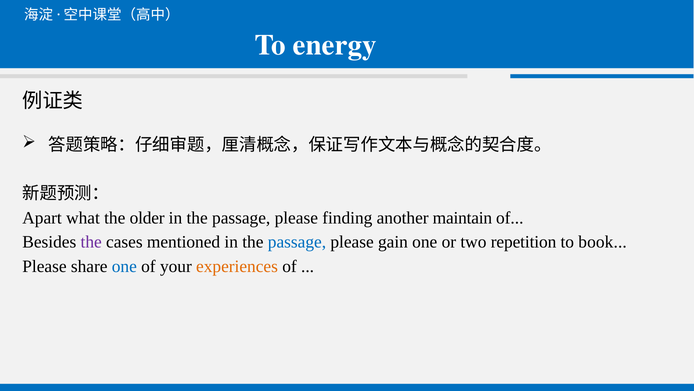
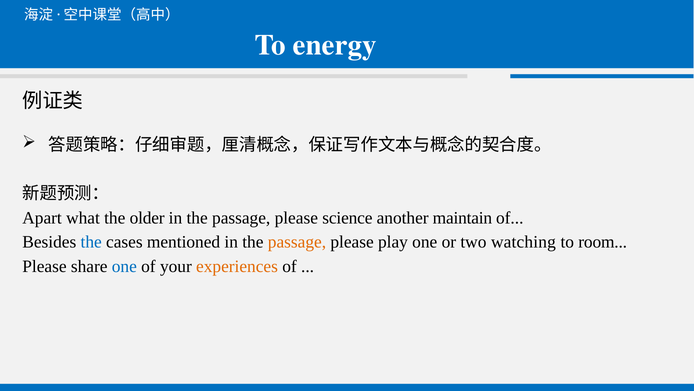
finding: finding -> science
the at (91, 242) colour: purple -> blue
passage at (297, 242) colour: blue -> orange
gain: gain -> play
repetition: repetition -> watching
book: book -> room
